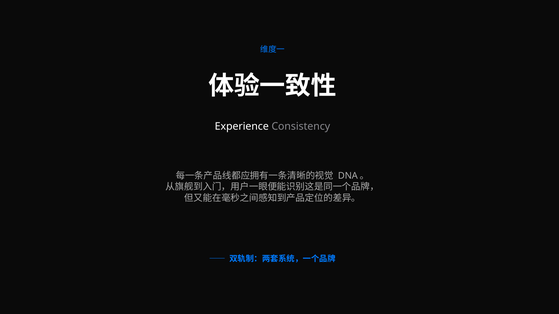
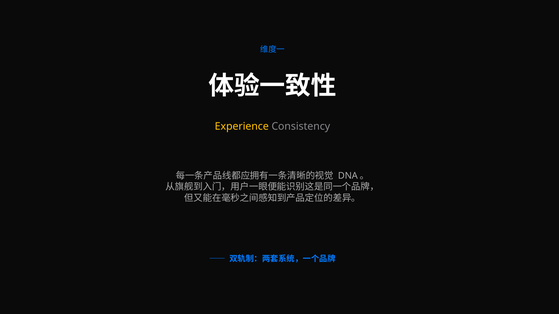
Experience colour: white -> yellow
